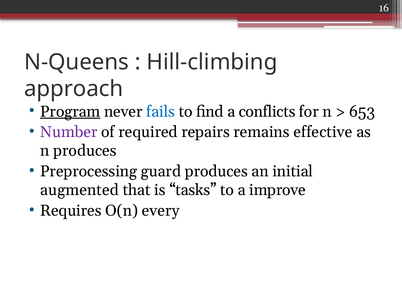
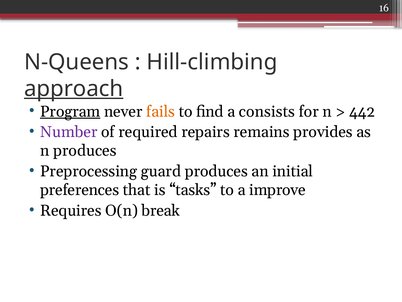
approach underline: none -> present
fails colour: blue -> orange
conflicts: conflicts -> consists
653: 653 -> 442
effective: effective -> provides
augmented: augmented -> preferences
every: every -> break
